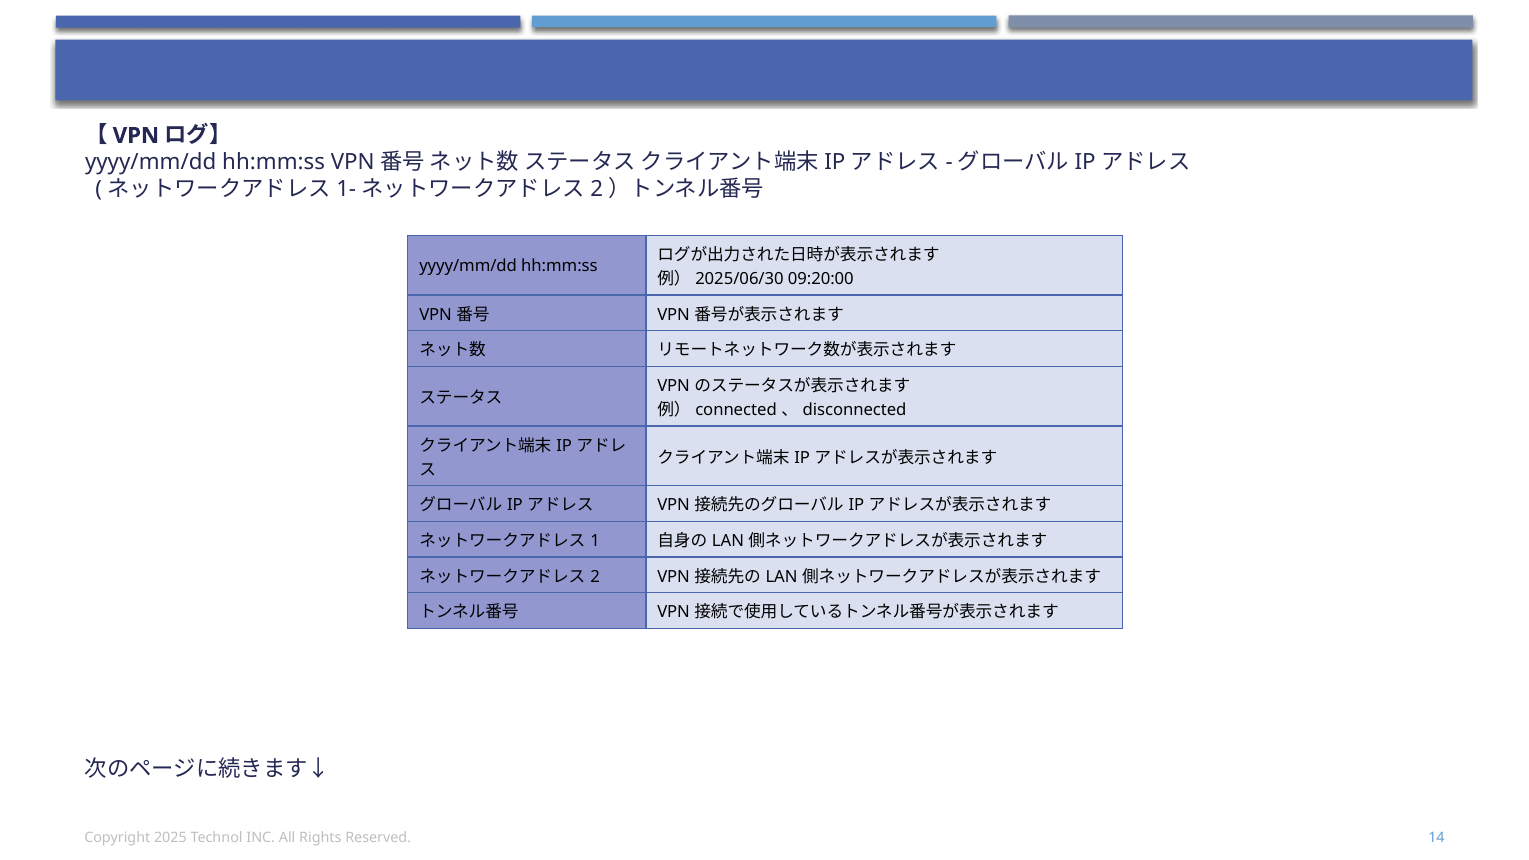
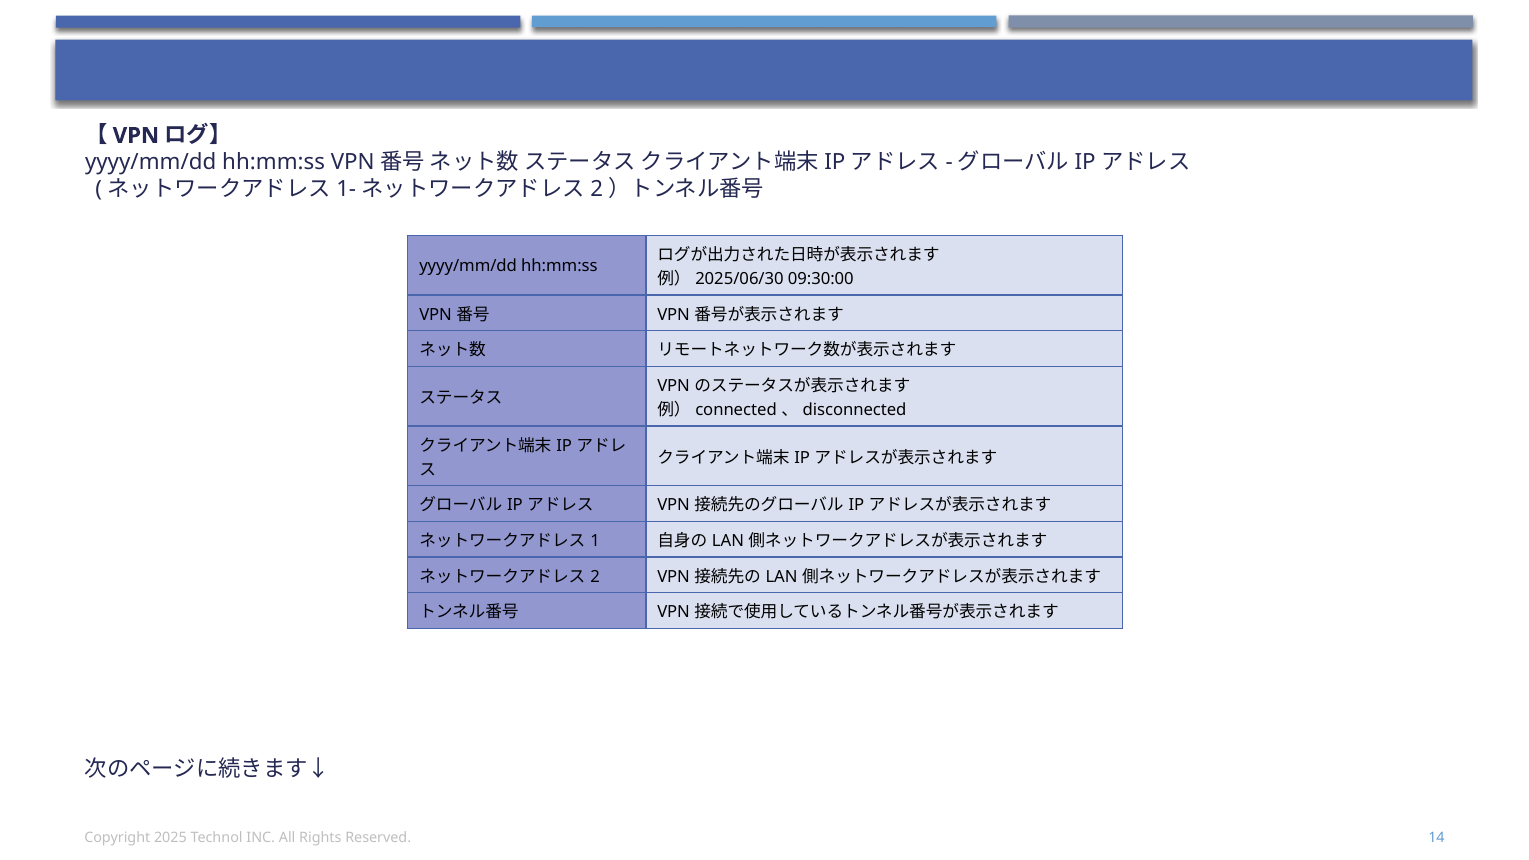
09:20:00: 09:20:00 -> 09:30:00
